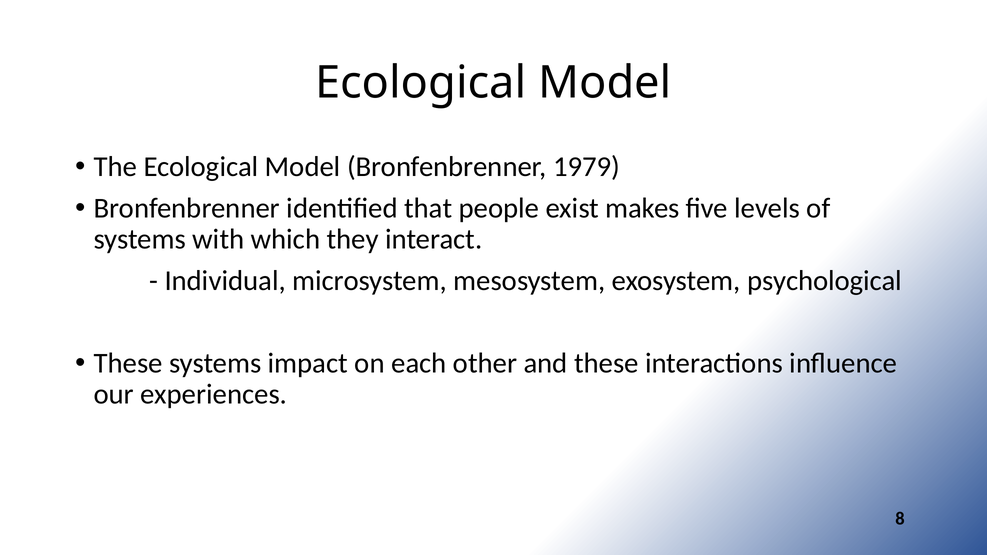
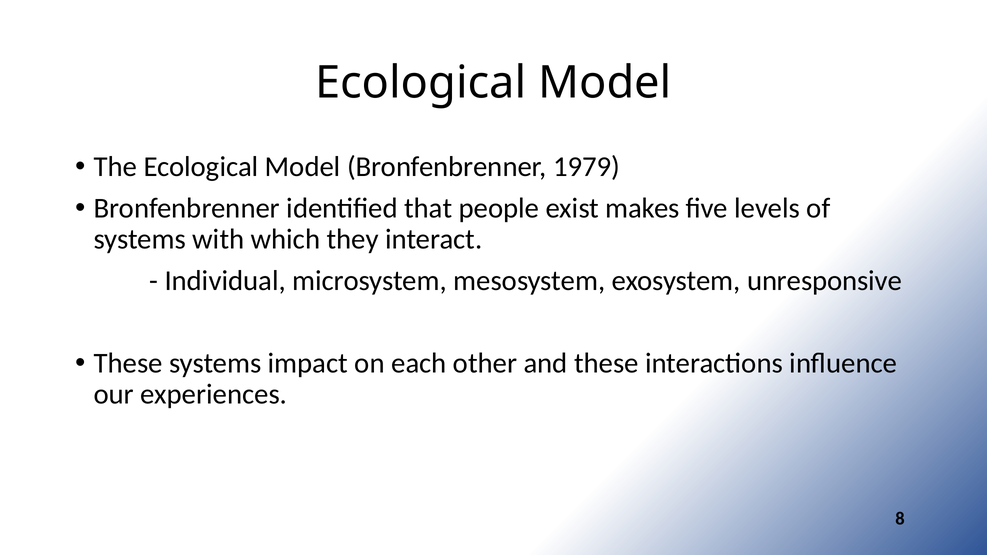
psychological: psychological -> unresponsive
